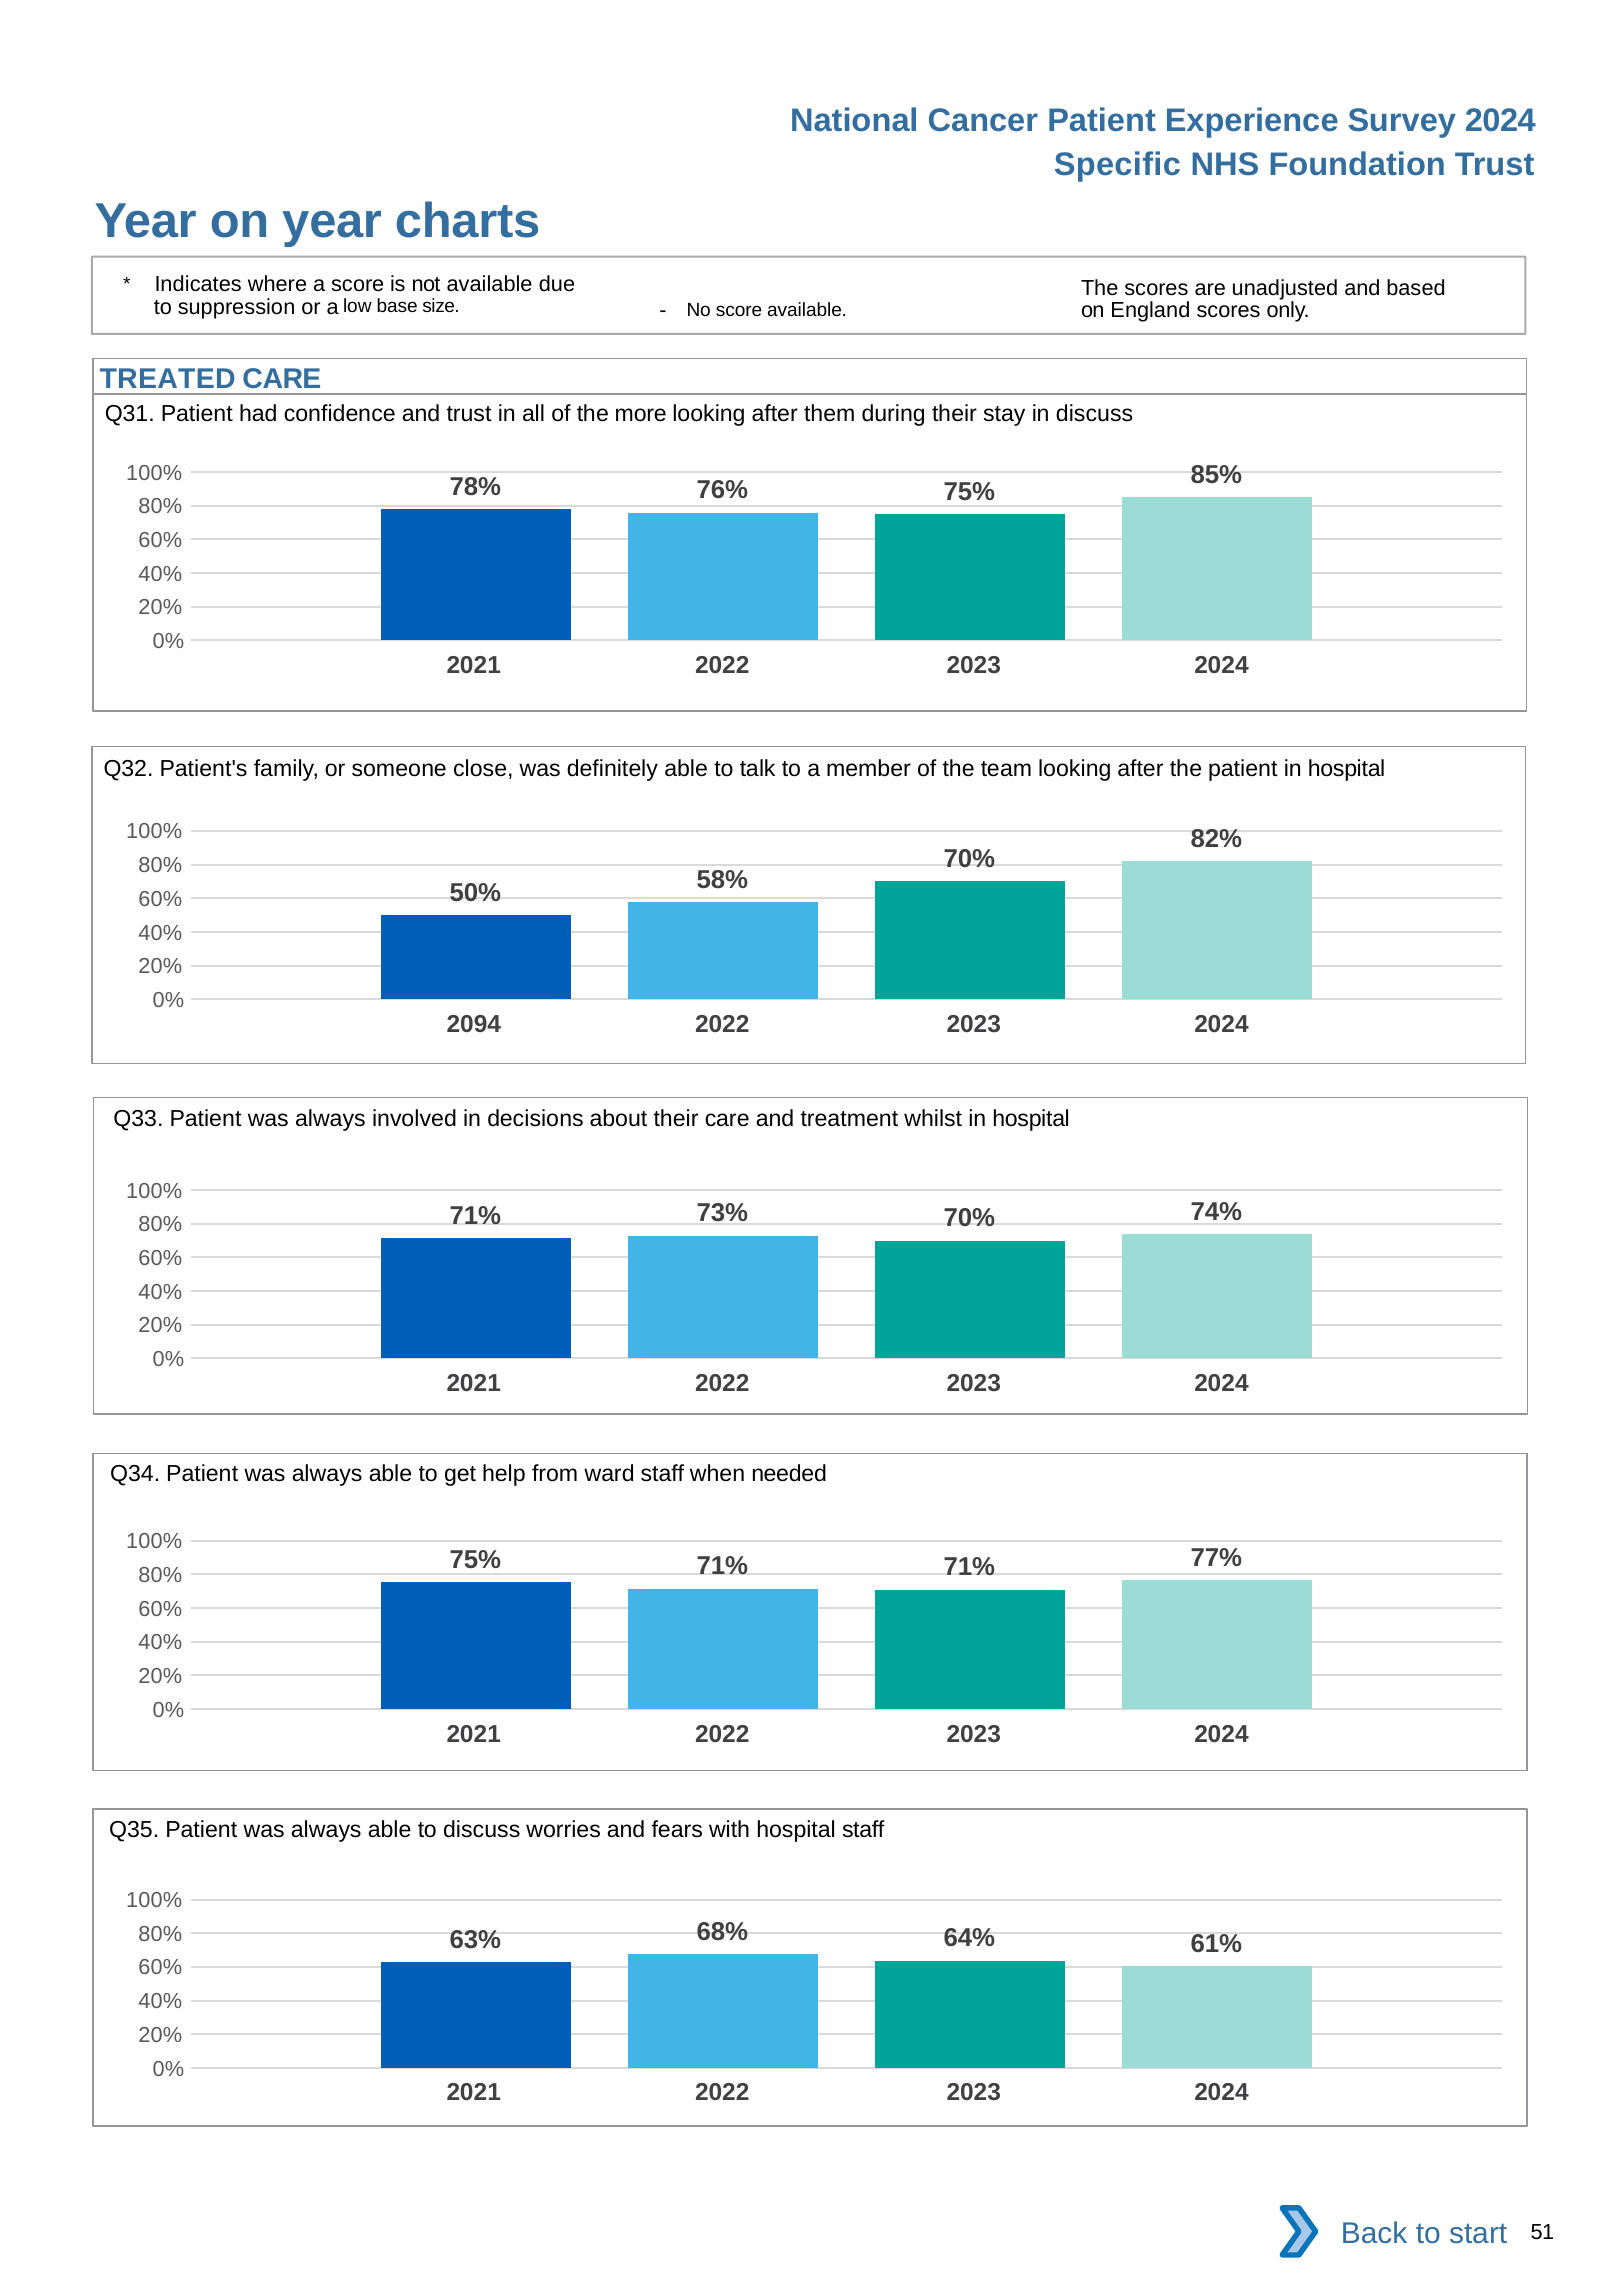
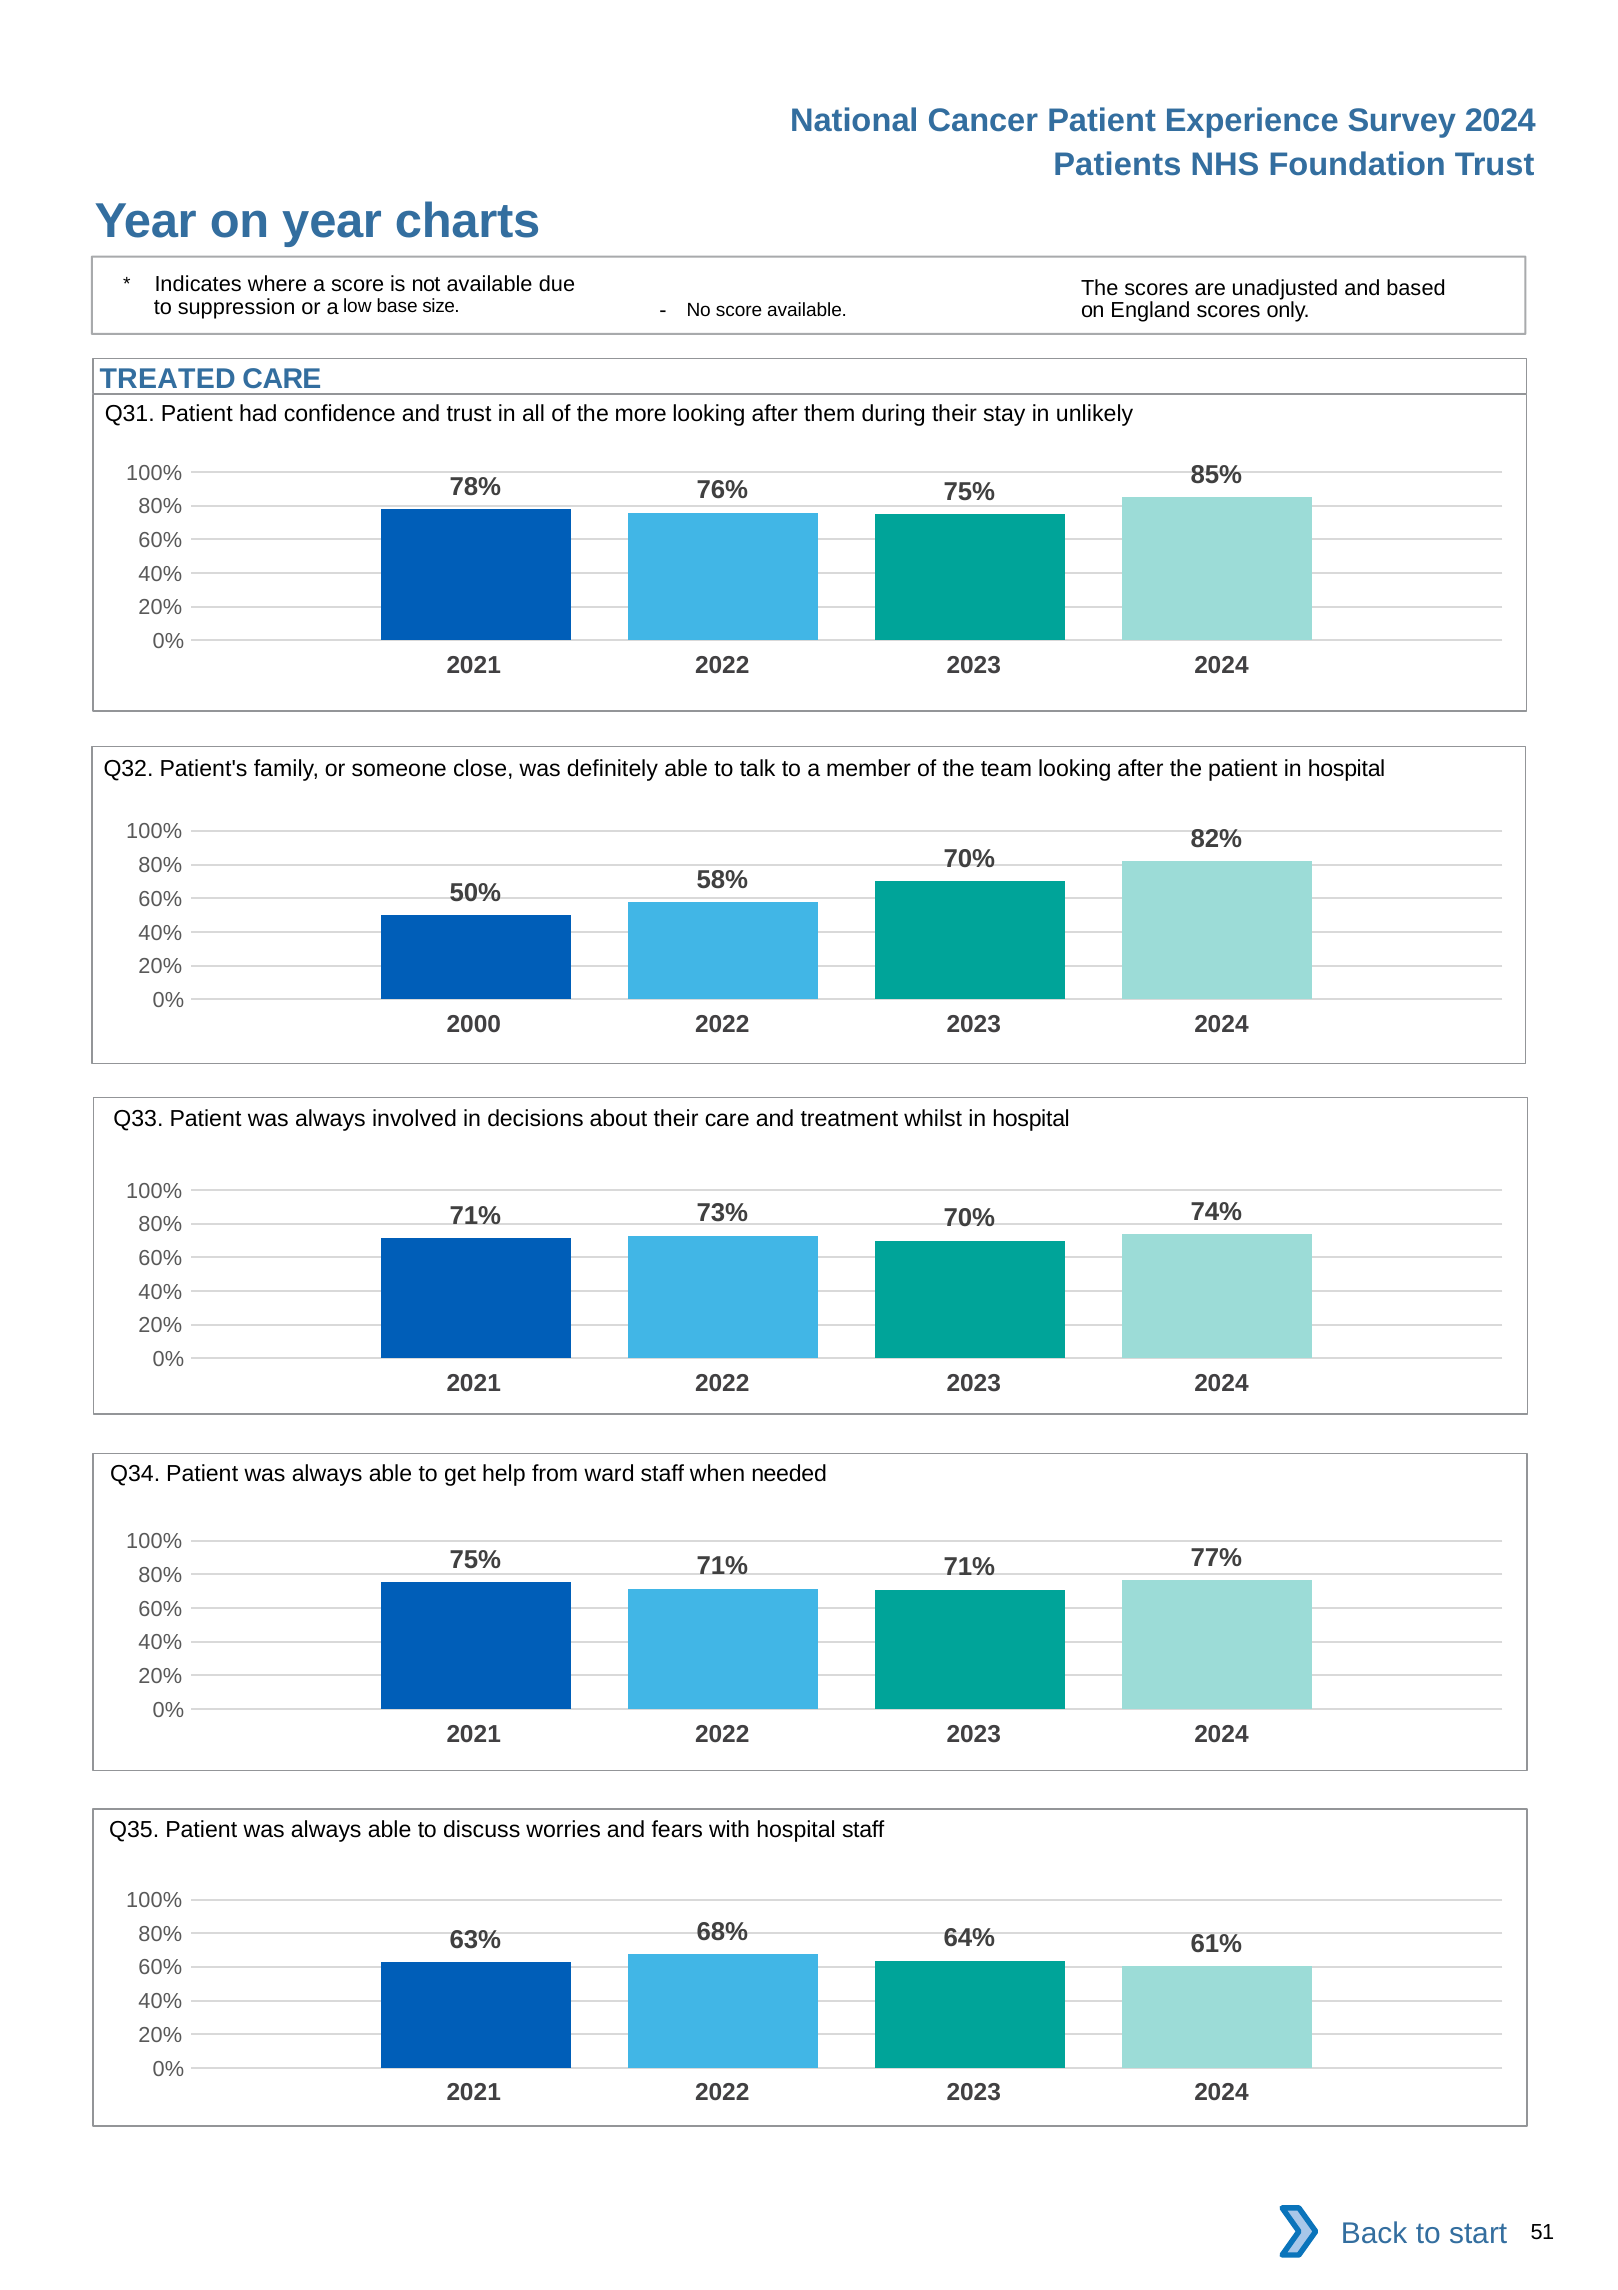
Specific: Specific -> Patients
in discuss: discuss -> unlikely
2094: 2094 -> 2000
